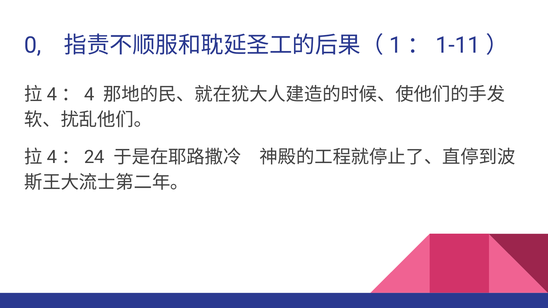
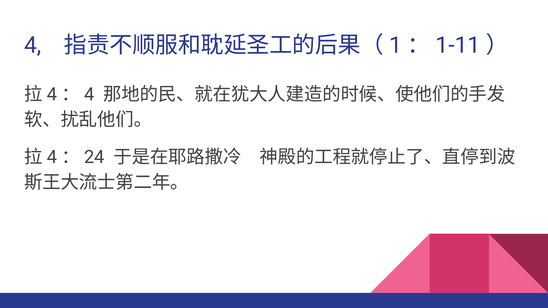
0: 0 -> 4
